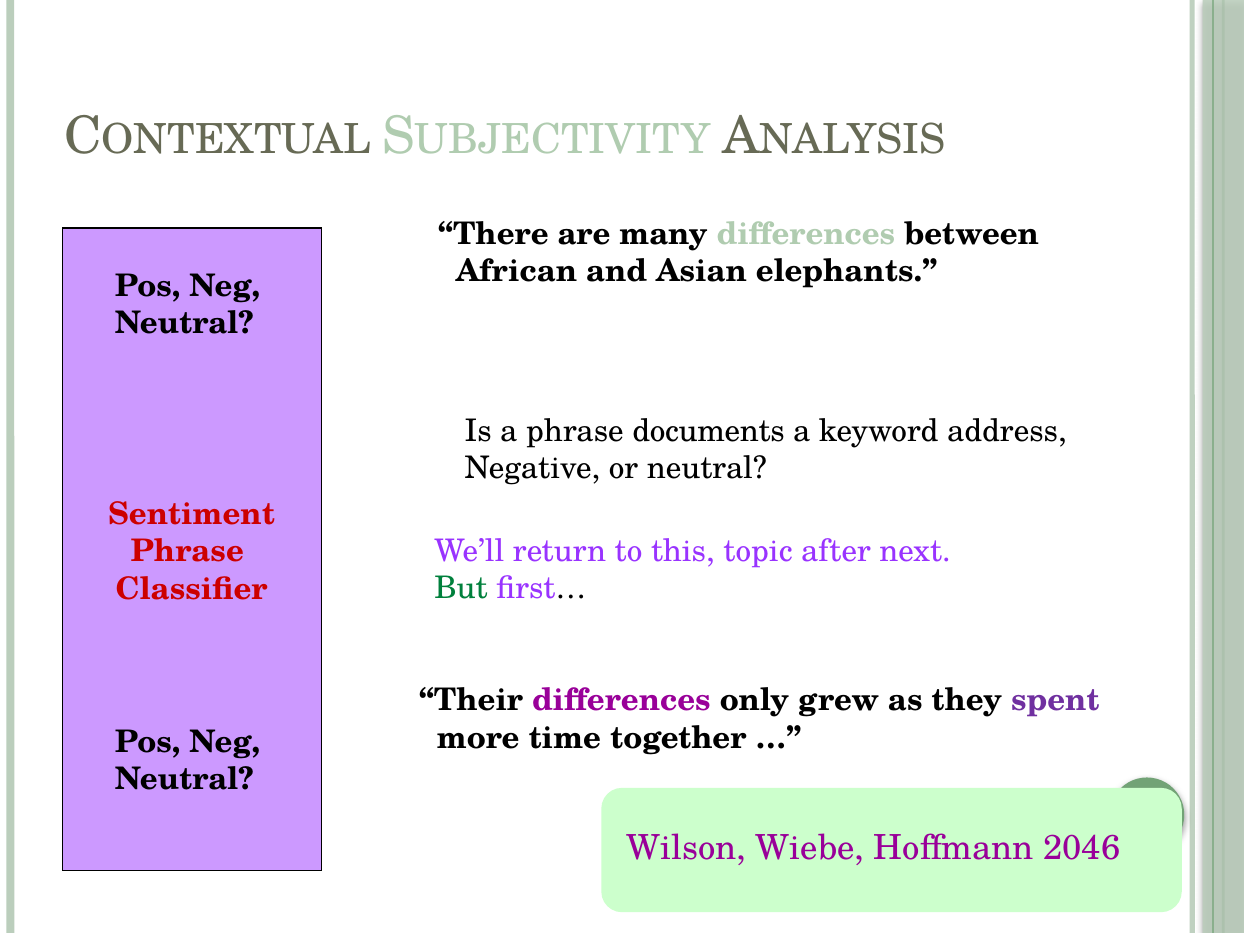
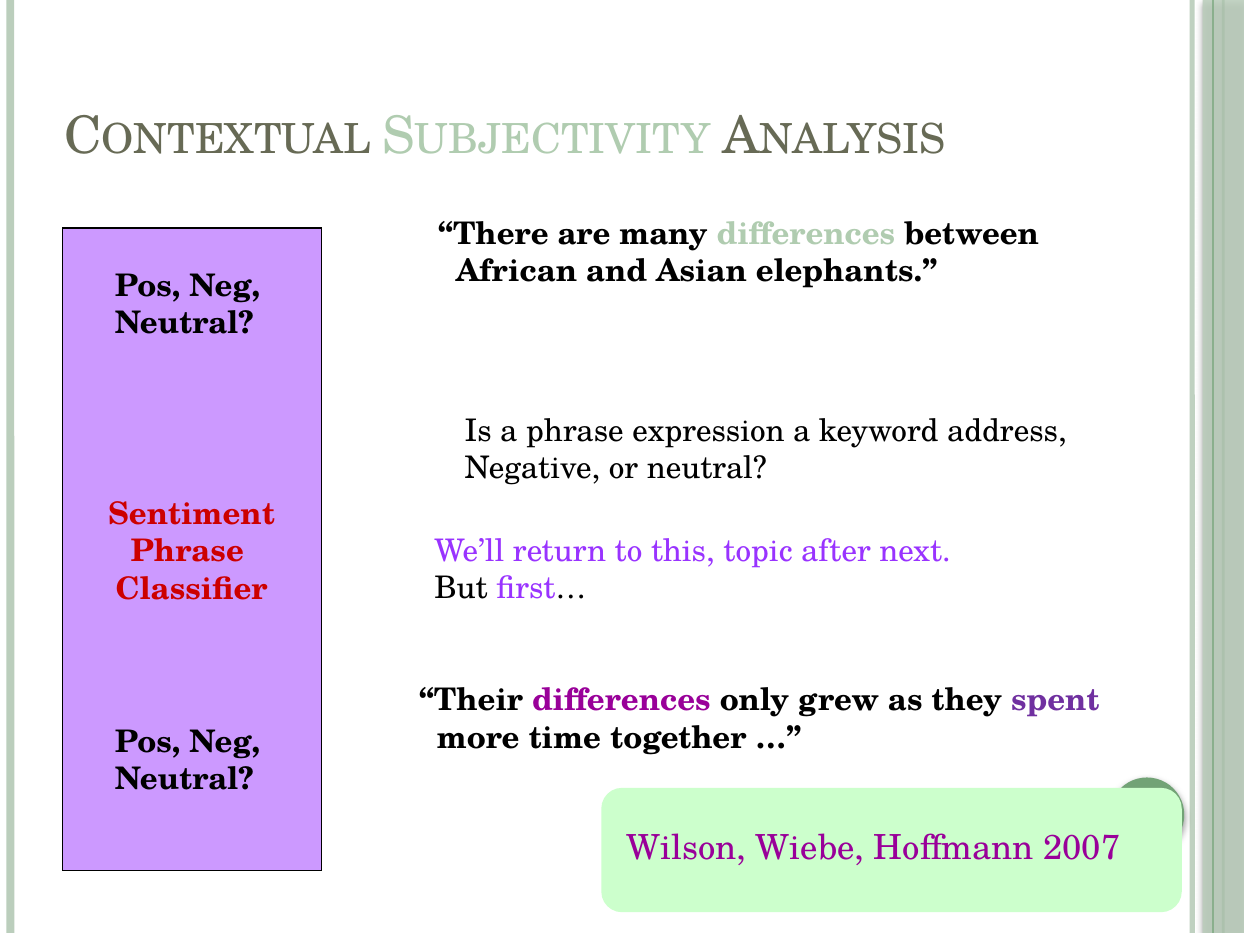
documents: documents -> expression
But colour: green -> black
2046: 2046 -> 2007
